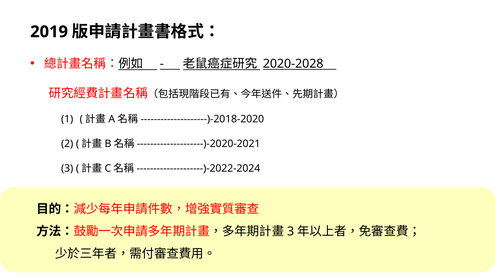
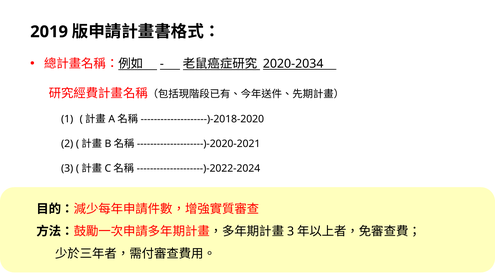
2020-2028: 2020-2028 -> 2020-2034
